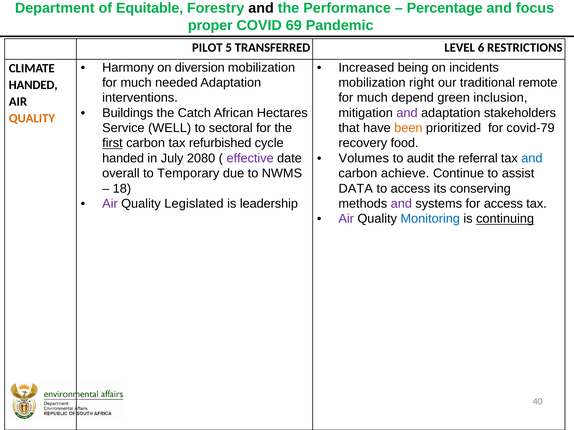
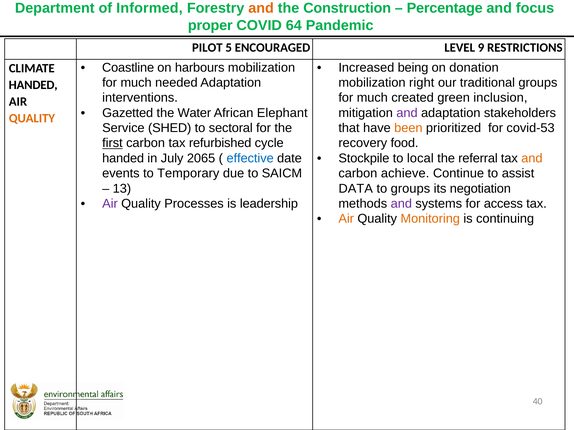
Equitable: Equitable -> Informed
and at (261, 8) colour: black -> orange
Performance: Performance -> Construction
69: 69 -> 64
TRANSFERRED: TRANSFERRED -> ENCOURAGED
6: 6 -> 9
Harmony: Harmony -> Coastline
diversion: diversion -> harbours
incidents: incidents -> donation
traditional remote: remote -> groups
depend: depend -> created
Buildings: Buildings -> Gazetted
Catch: Catch -> Water
Hectares: Hectares -> Elephant
WELL: WELL -> SHED
covid-79: covid-79 -> covid-53
Volumes: Volumes -> Stockpile
audit: audit -> local
and at (532, 158) colour: blue -> orange
2080: 2080 -> 2065
effective colour: purple -> blue
overall: overall -> events
NWMS: NWMS -> SAICM
18: 18 -> 13
to access: access -> groups
conserving: conserving -> negotiation
Legislated: Legislated -> Processes
Air at (346, 219) colour: purple -> orange
Monitoring colour: blue -> orange
continuing underline: present -> none
